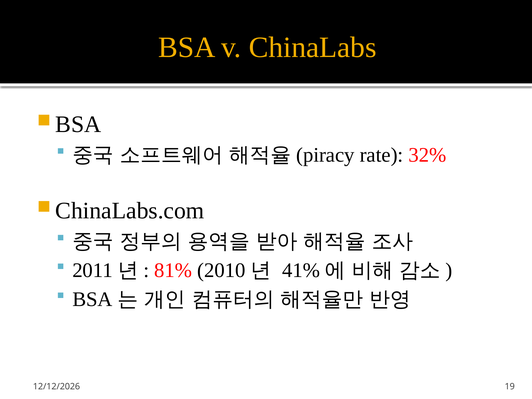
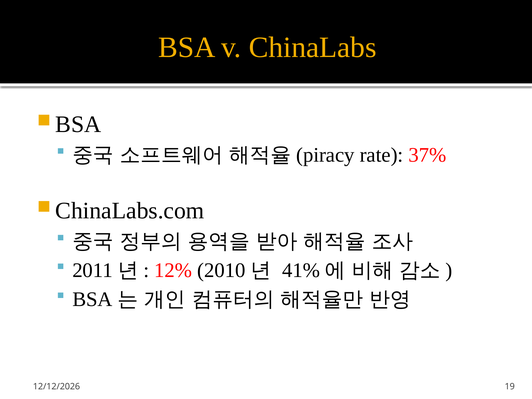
32%: 32% -> 37%
81%: 81% -> 12%
